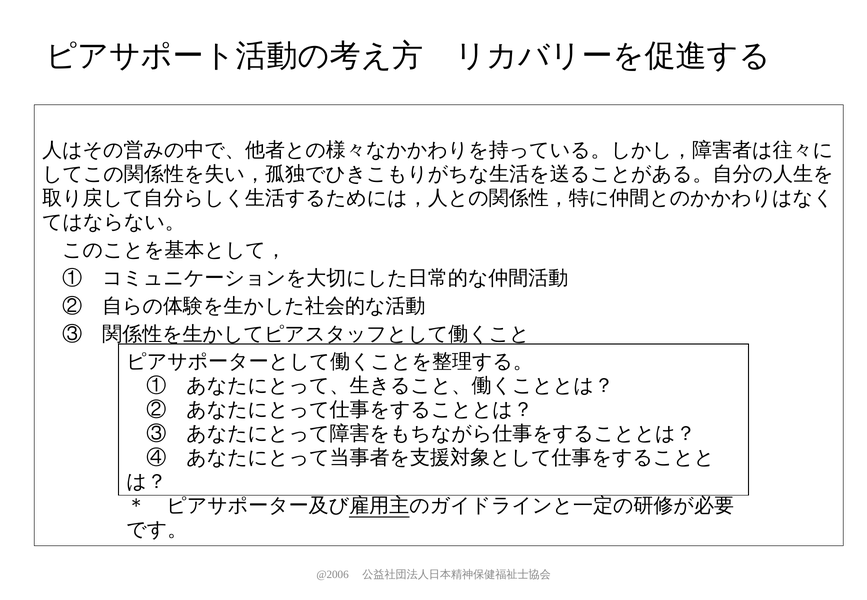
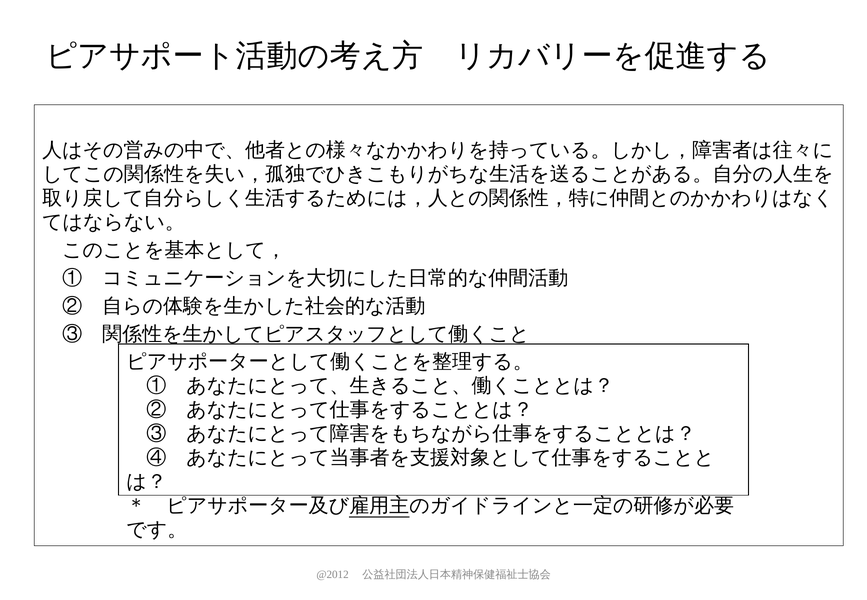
@2006: @2006 -> @2012
